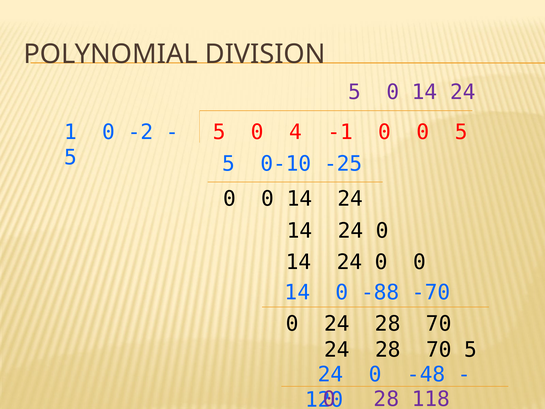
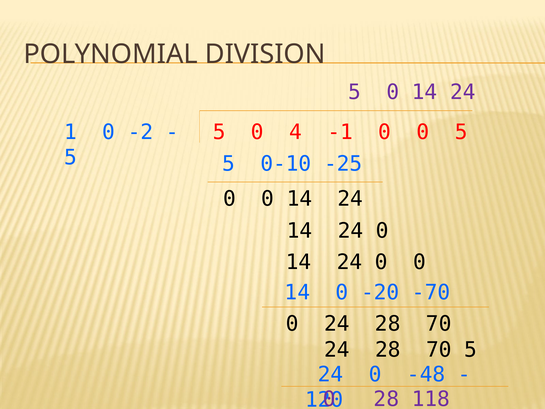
-88: -88 -> -20
